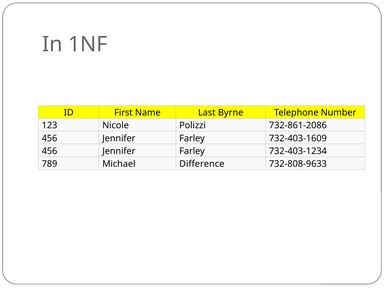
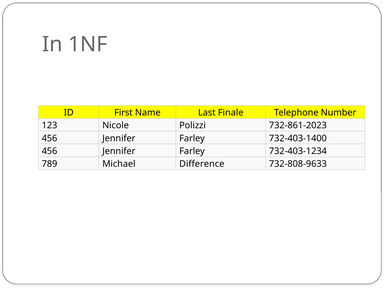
Byrne: Byrne -> Finale
732-861-2086: 732-861-2086 -> 732-861-2023
732-403-1609: 732-403-1609 -> 732-403-1400
